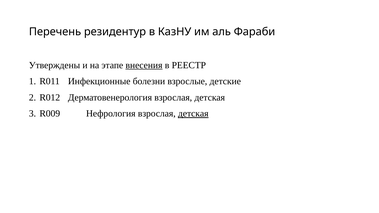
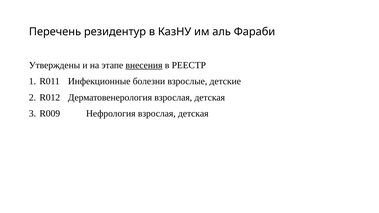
детская at (193, 114) underline: present -> none
